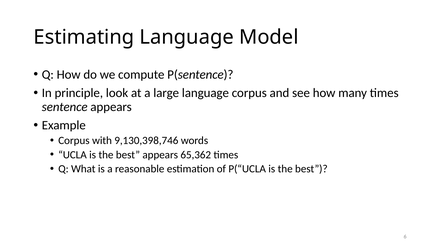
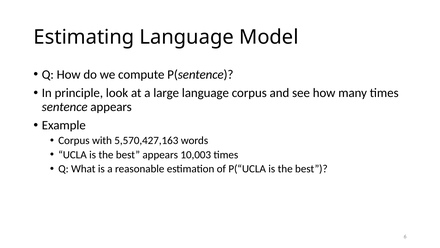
9,130,398,746: 9,130,398,746 -> 5,570,427,163
65,362: 65,362 -> 10,003
